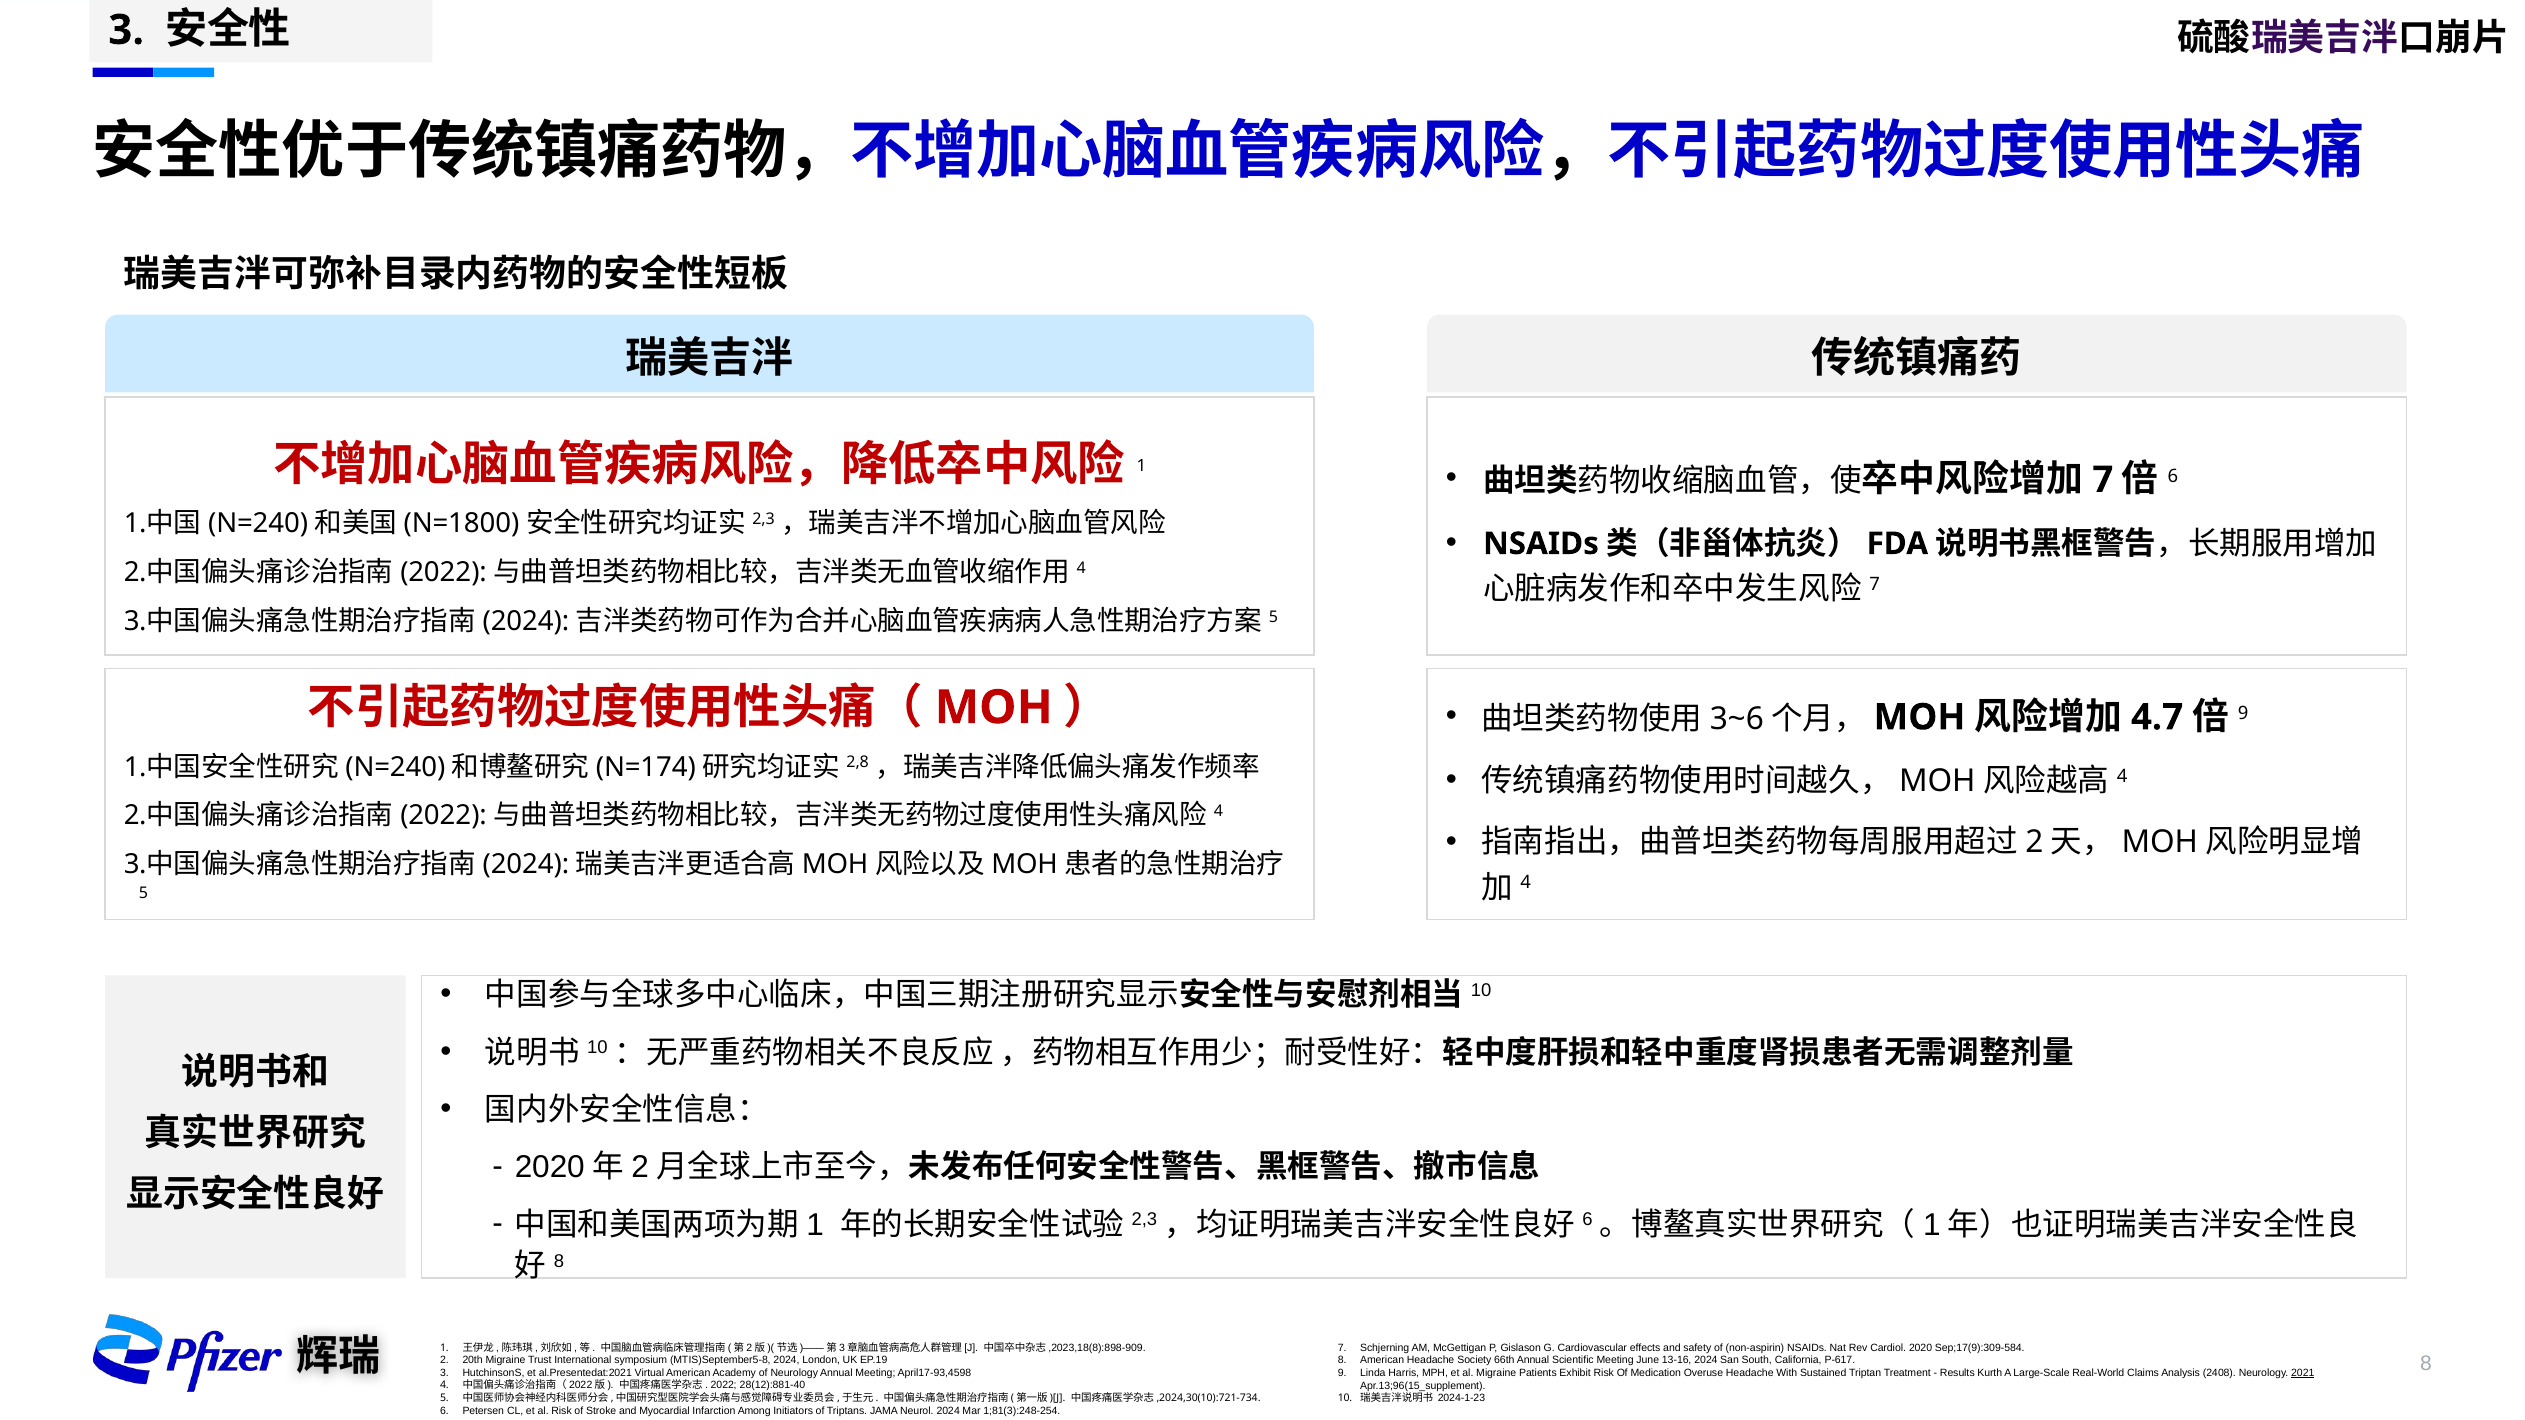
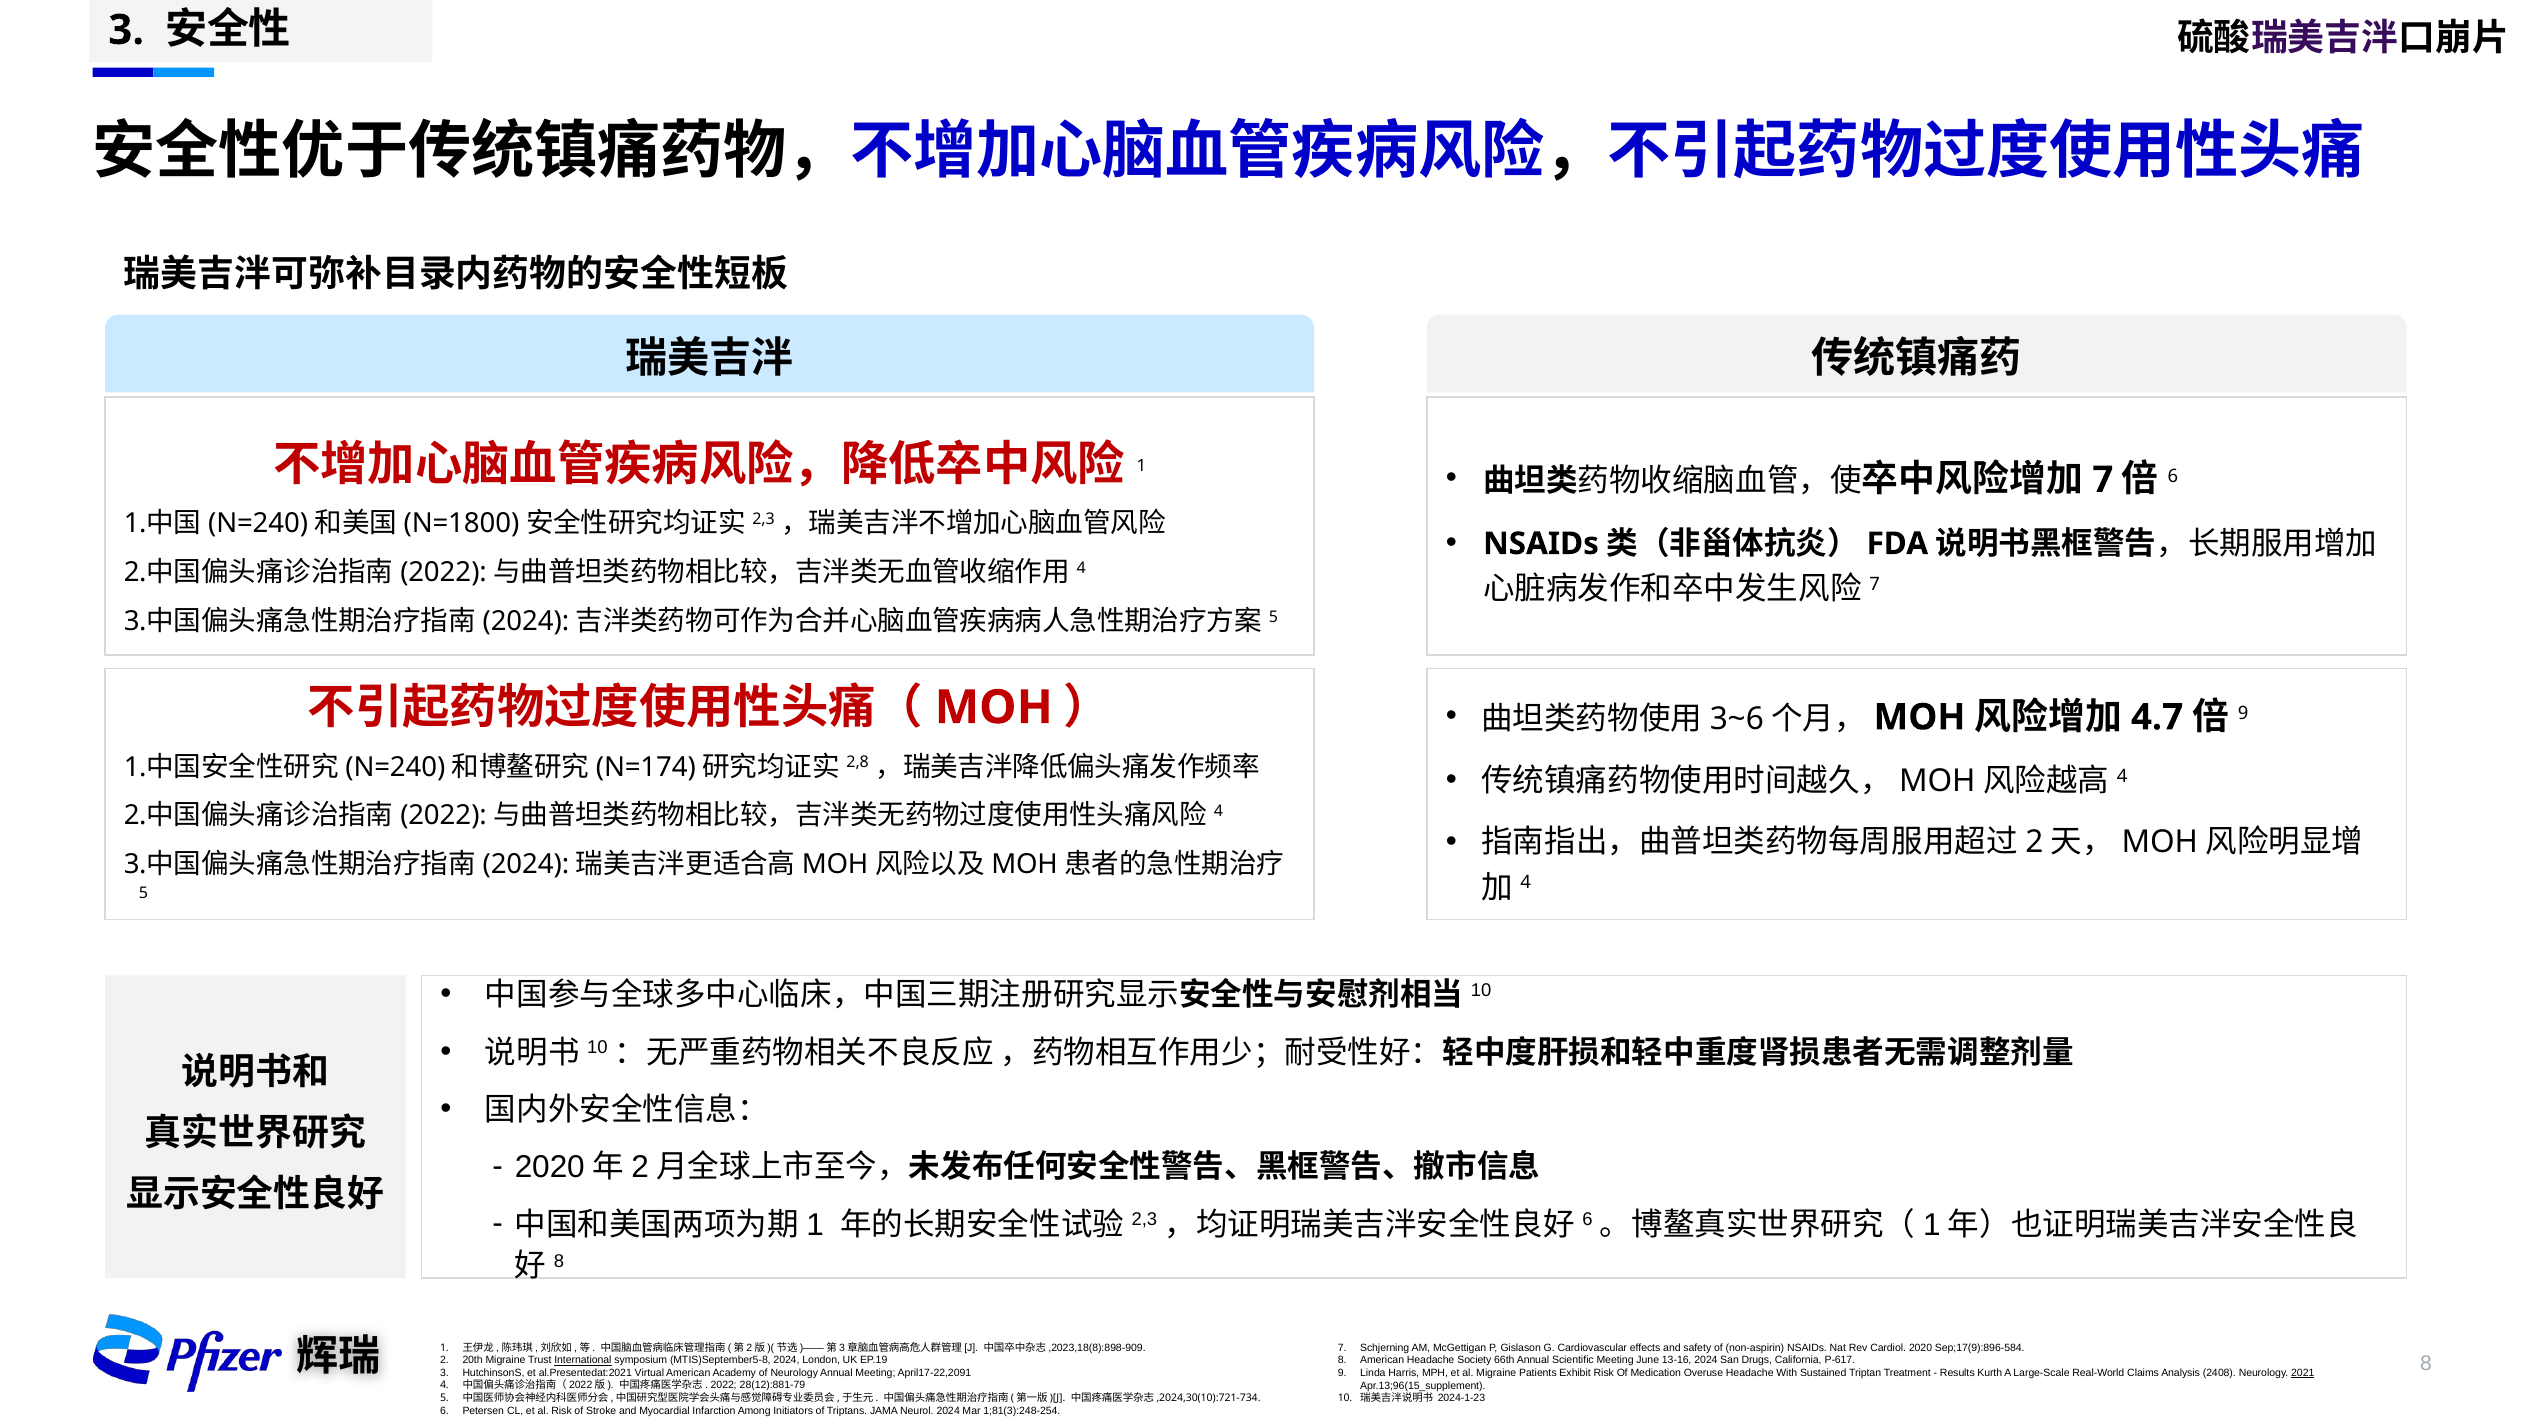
Sep;17(9):309-584: Sep;17(9):309-584 -> Sep;17(9):896-584
International underline: none -> present
South: South -> Drugs
April17-93,4598: April17-93,4598 -> April17-22,2091
28(12):881-40: 28(12):881-40 -> 28(12):881-79
